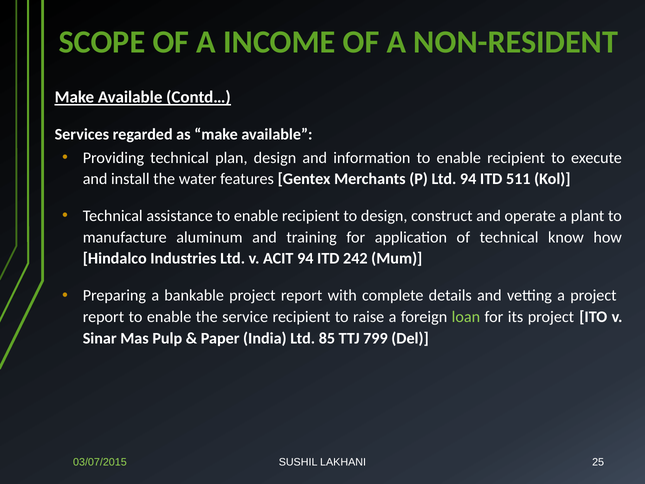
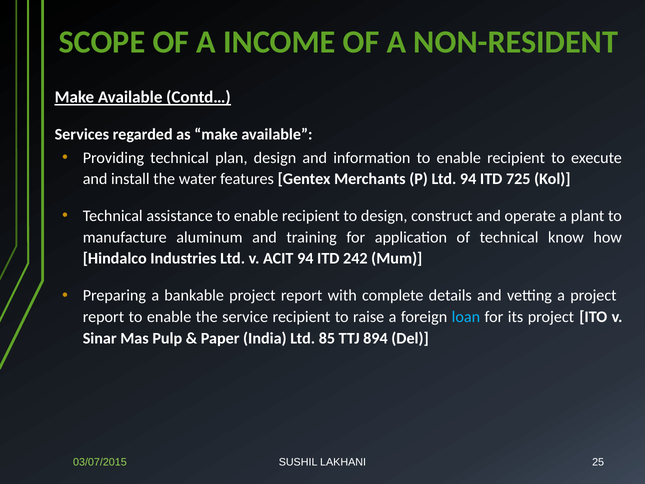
511: 511 -> 725
loan colour: light green -> light blue
799: 799 -> 894
